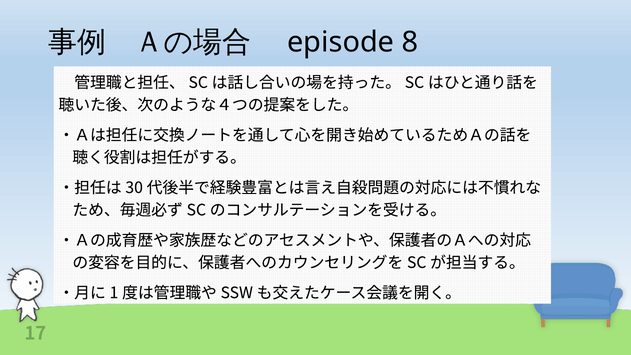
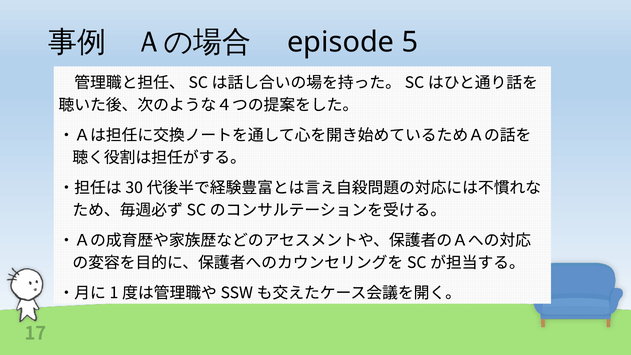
8: 8 -> 5
